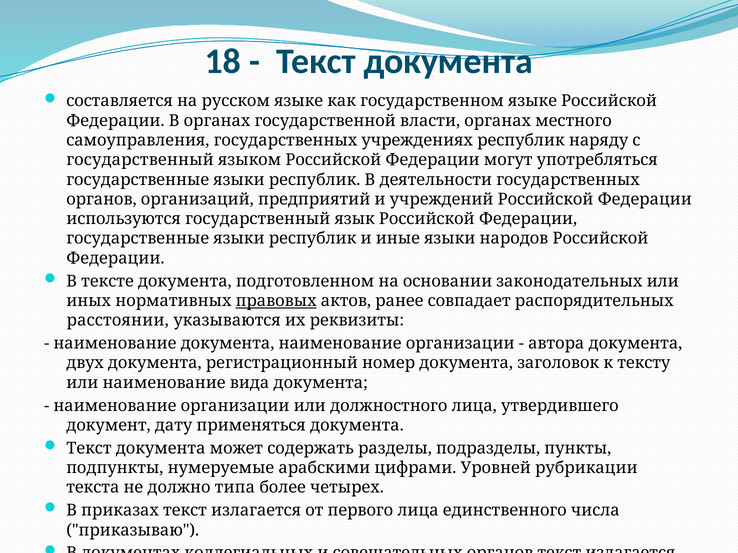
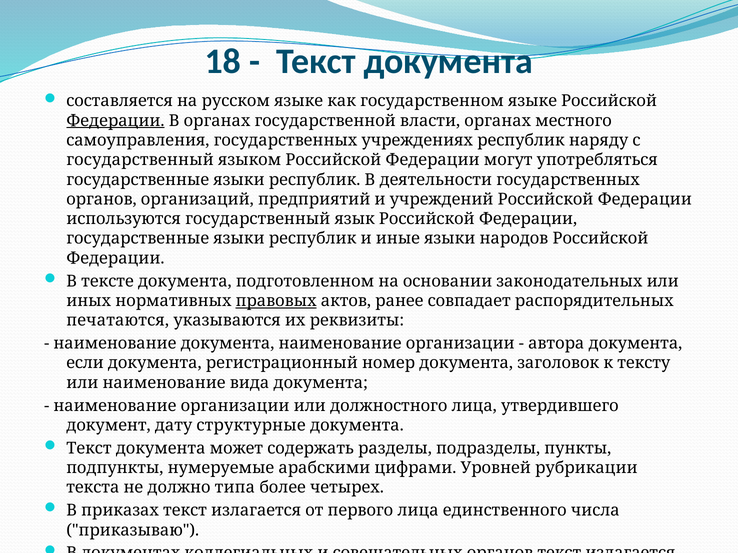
Федерации at (115, 121) underline: none -> present
расстоянии: расстоянии -> печатаются
двух: двух -> если
применяться: применяться -> структурные
